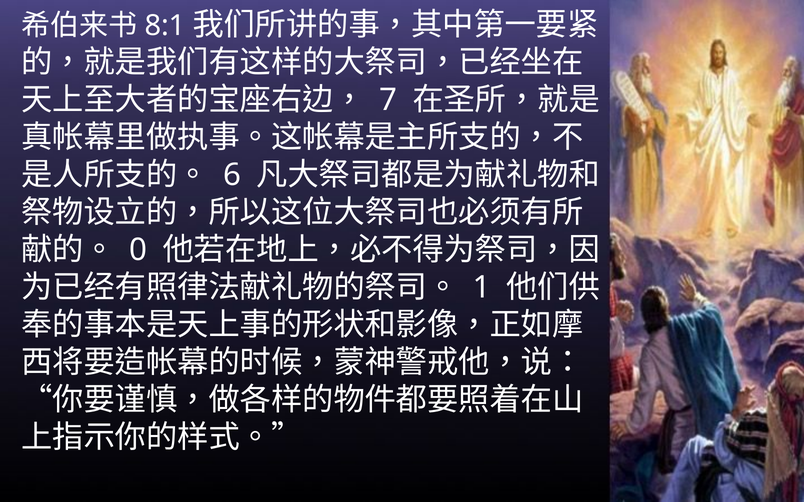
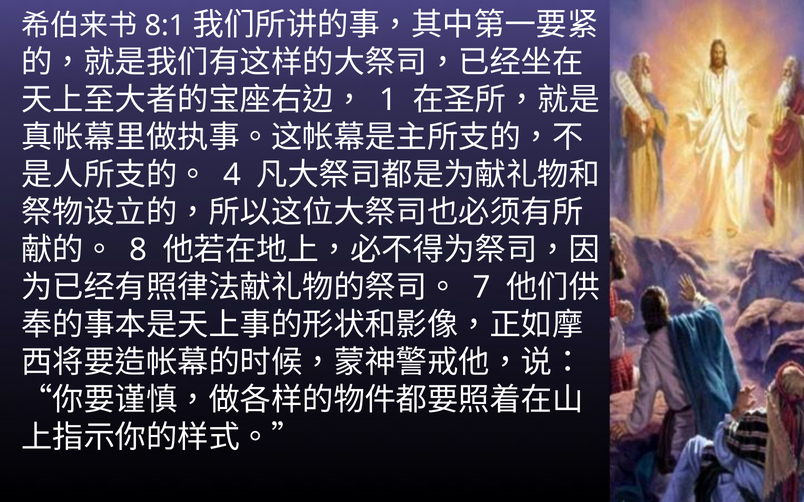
7: 7 -> 1
6: 6 -> 4
0: 0 -> 8
1: 1 -> 7
